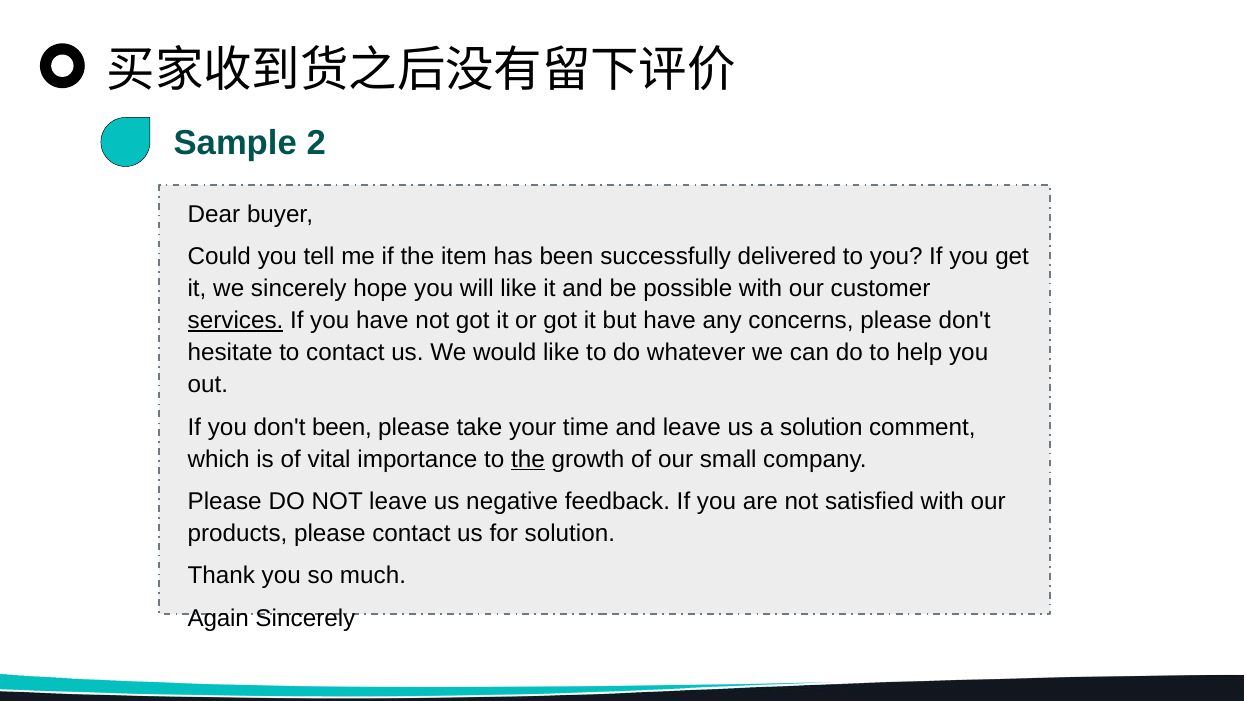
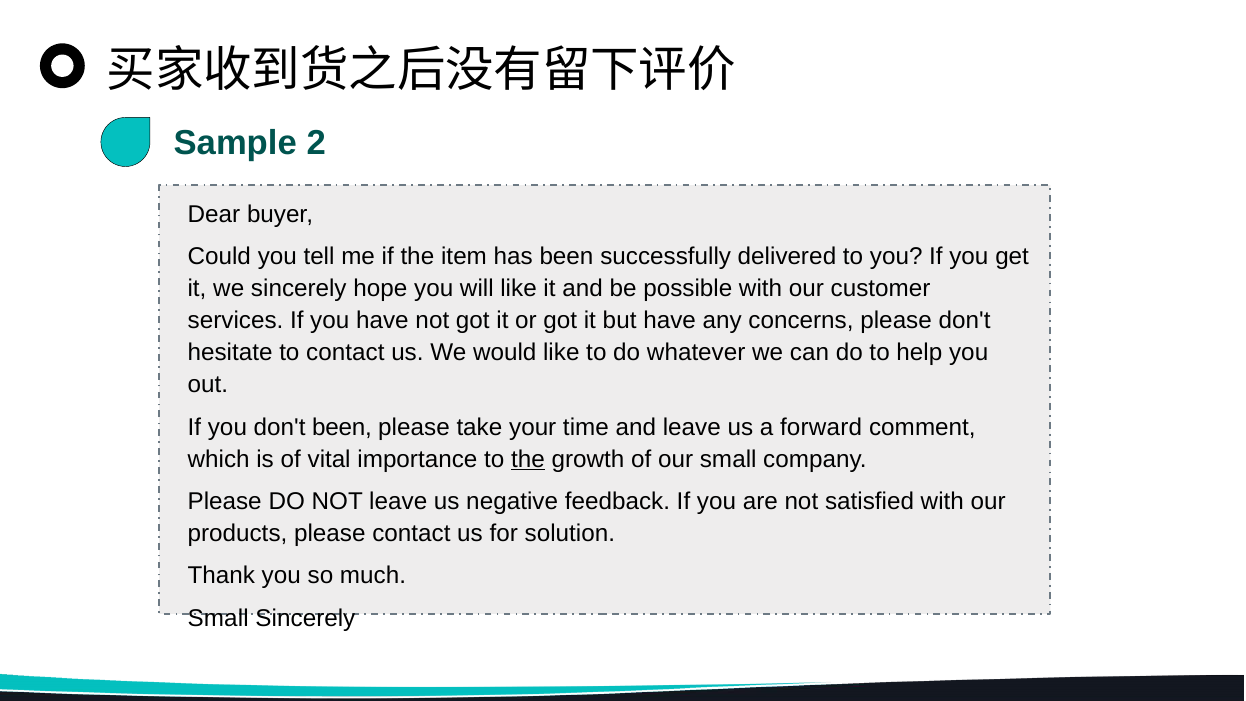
services underline: present -> none
a solution: solution -> forward
Again at (218, 618): Again -> Small
